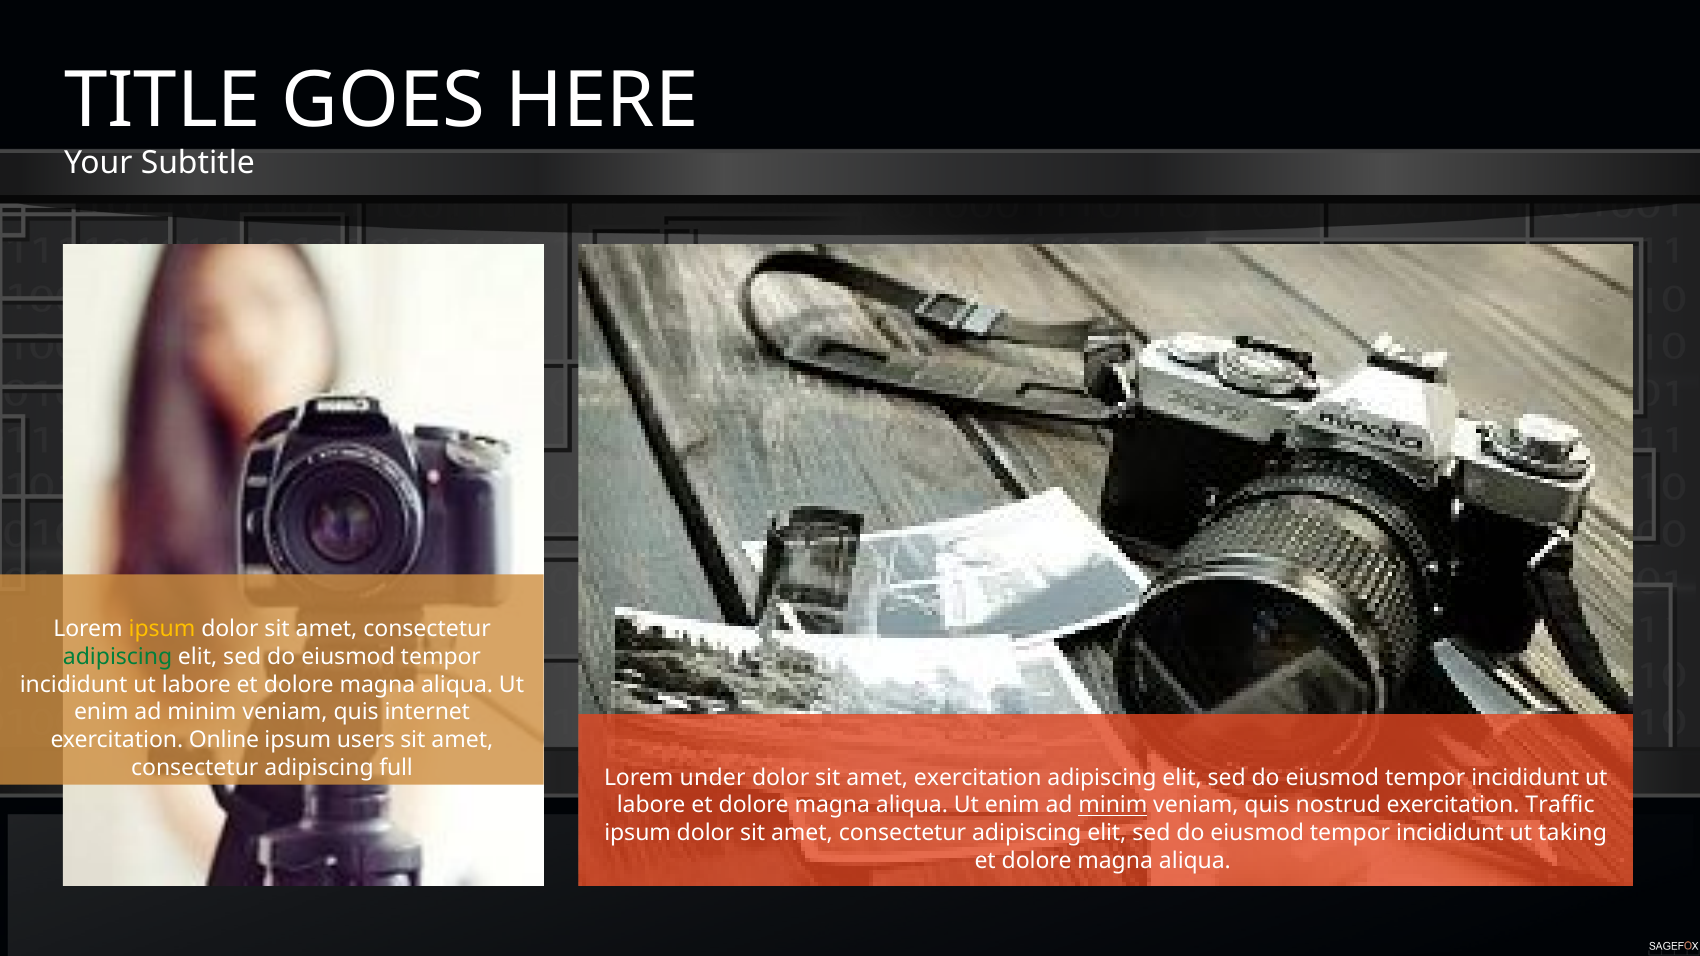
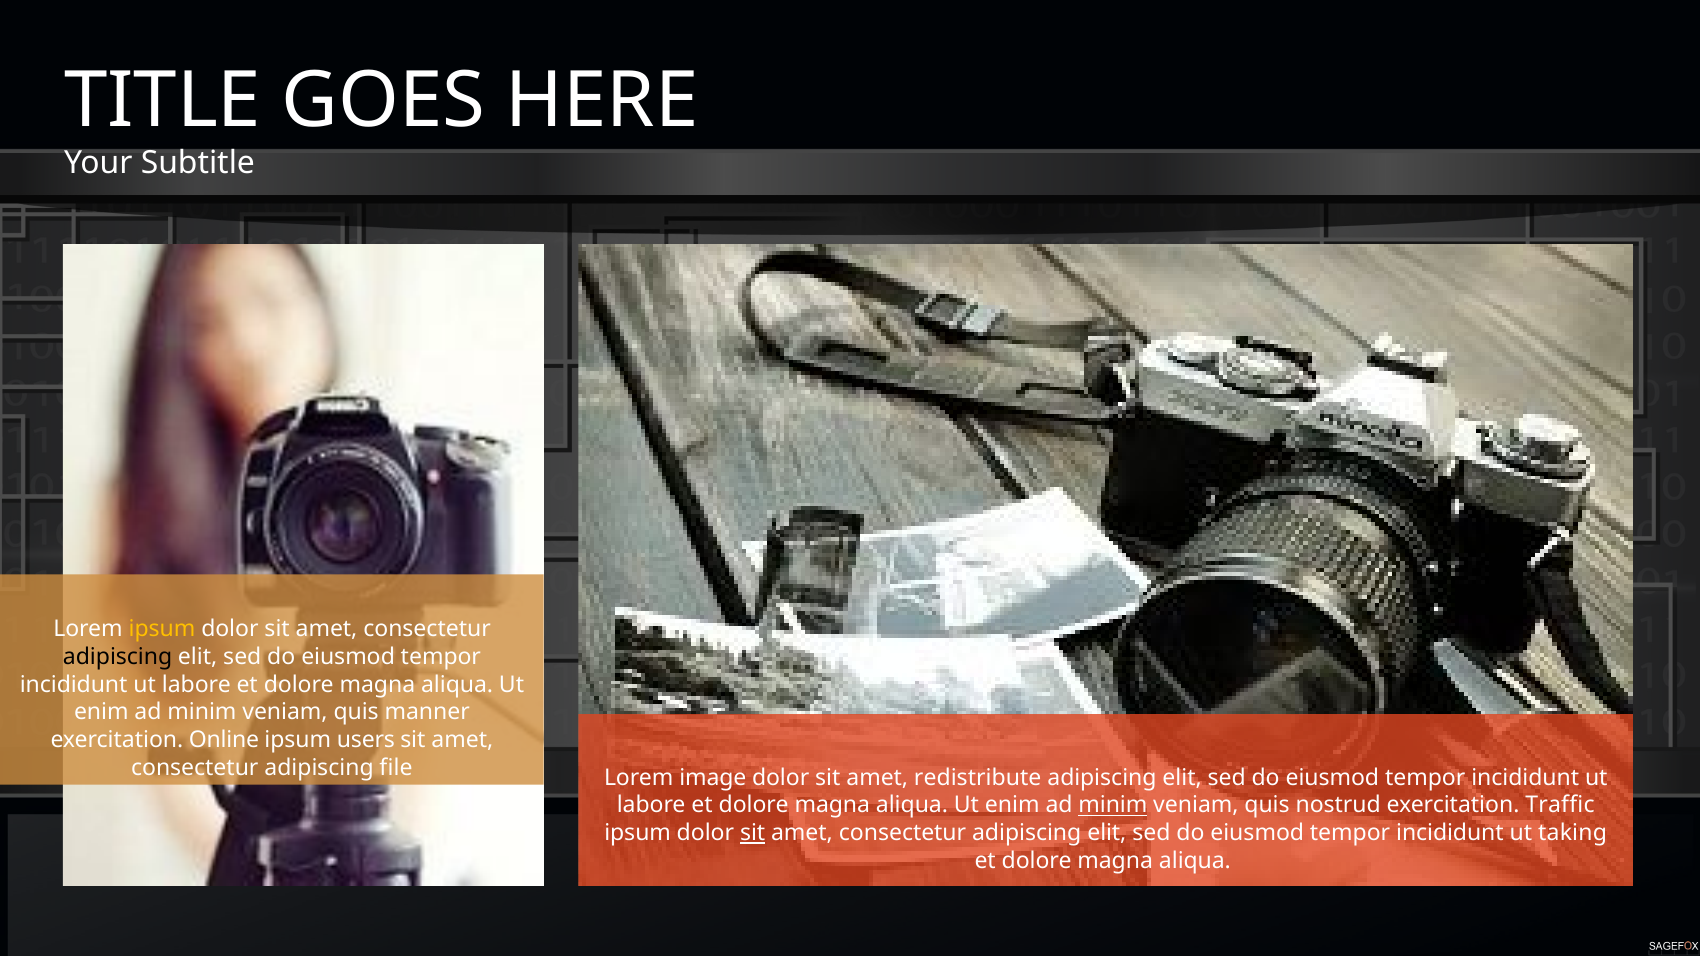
adipiscing at (118, 657) colour: green -> black
internet: internet -> manner
full: full -> file
under: under -> image
amet exercitation: exercitation -> redistribute
sit at (753, 833) underline: none -> present
